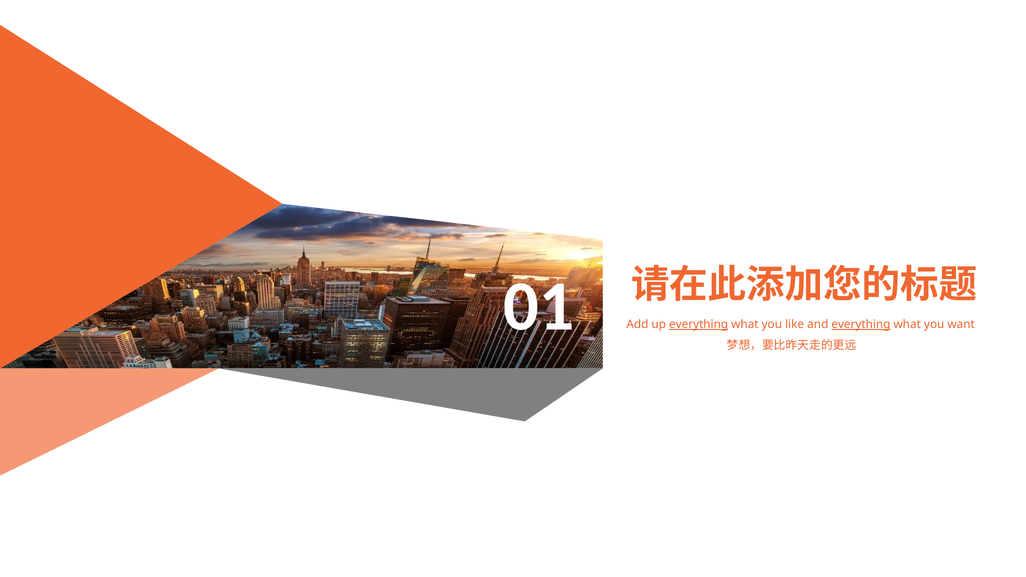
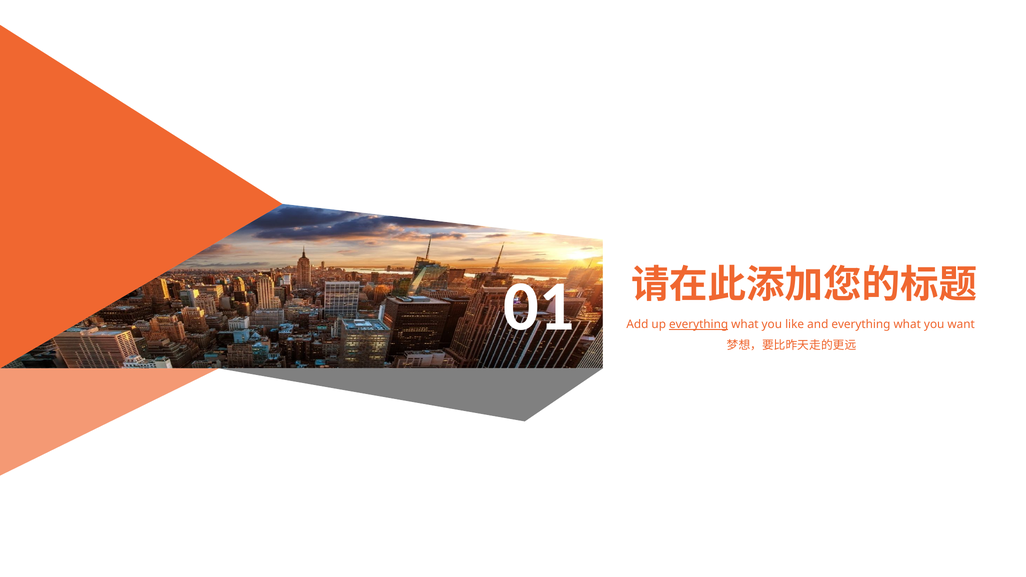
everything at (861, 324) underline: present -> none
